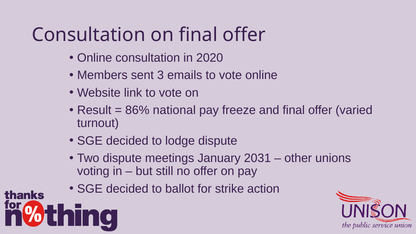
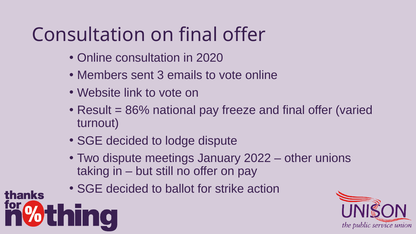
2031: 2031 -> 2022
voting: voting -> taking
